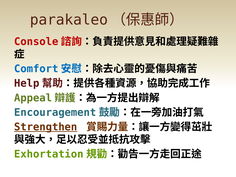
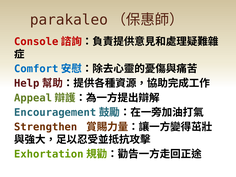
Strengthen underline: present -> none
